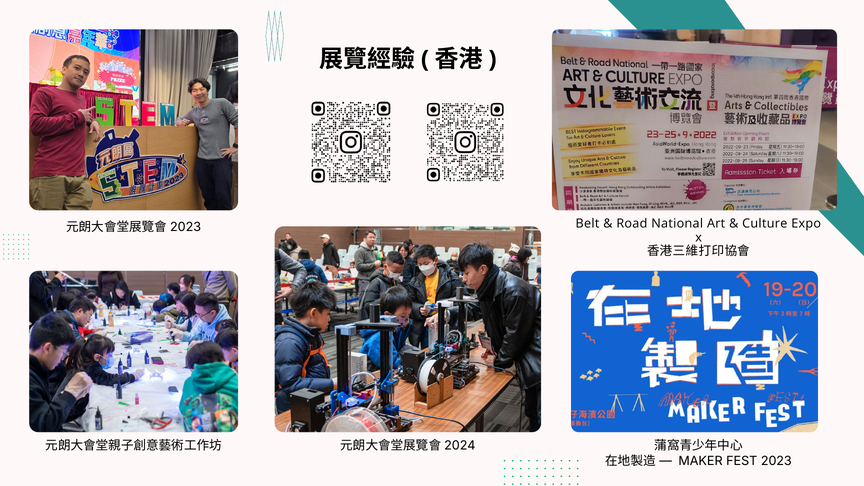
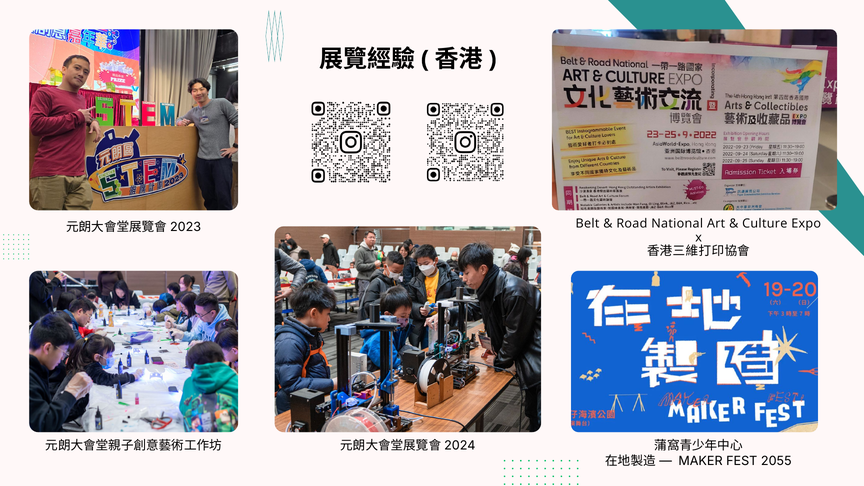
2023: 2023 -> 2055
